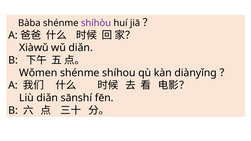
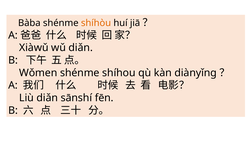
shíhòu colour: purple -> orange
